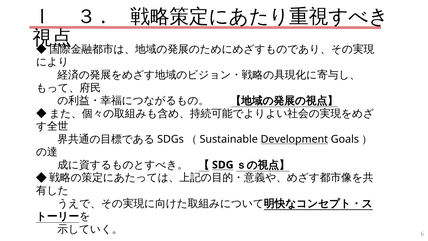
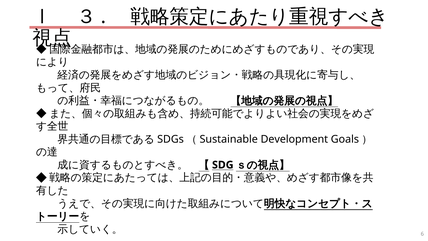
Development underline: present -> none
